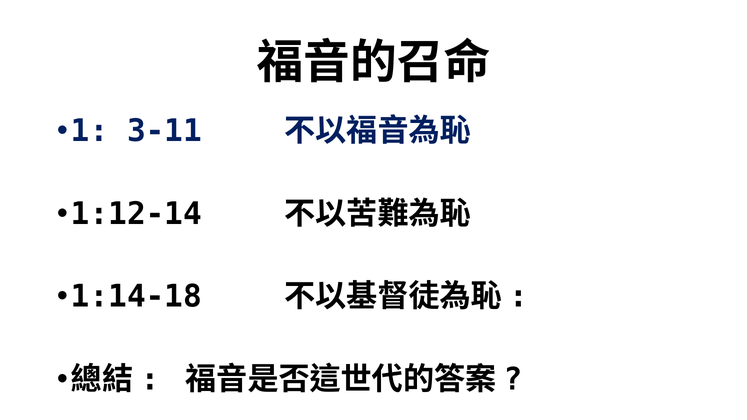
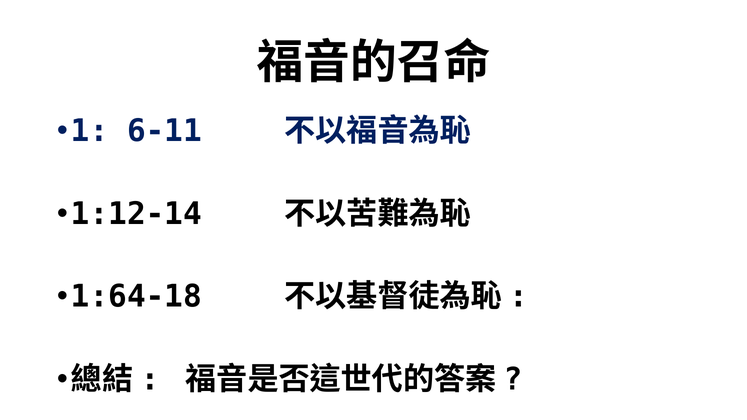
3-11: 3-11 -> 6-11
1:14-18: 1:14-18 -> 1:64-18
